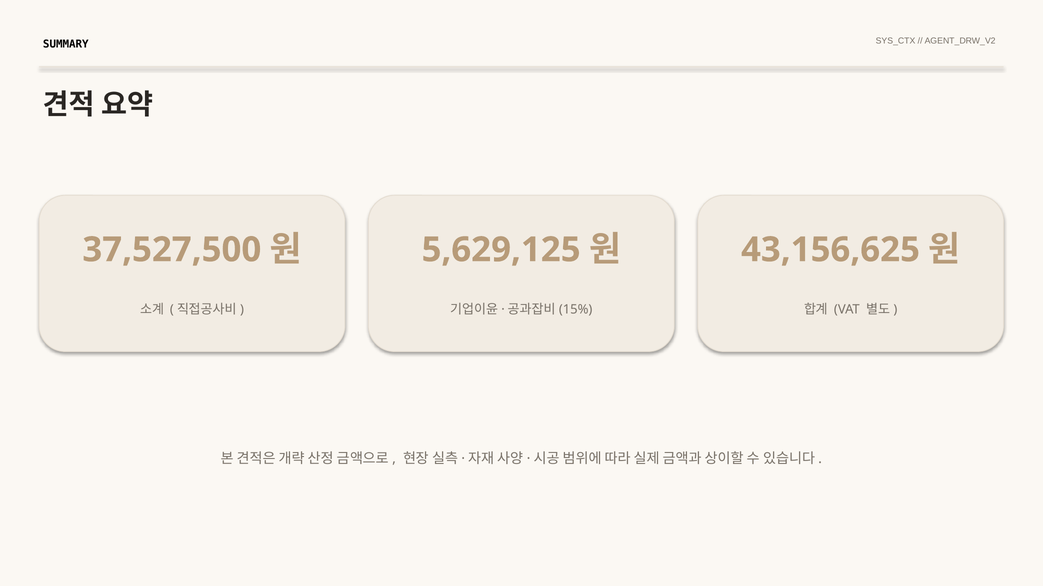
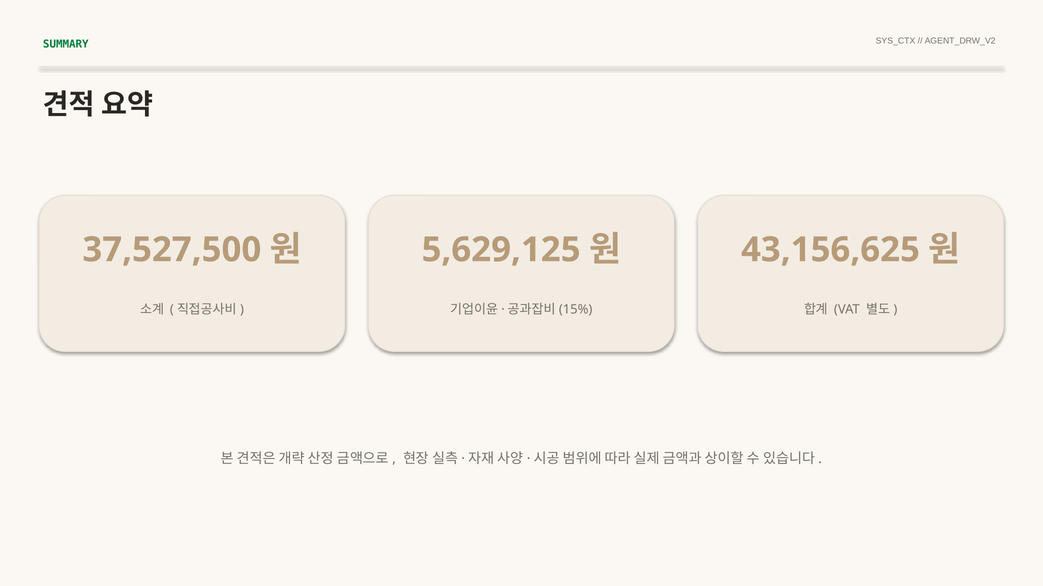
SUMMARY colour: black -> green
